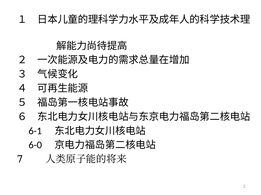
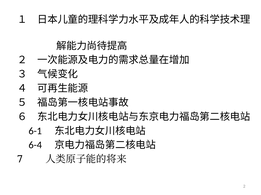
6-0: 6-0 -> 6-4
